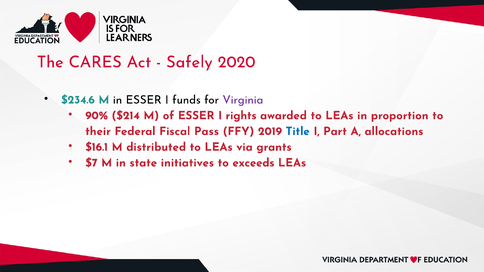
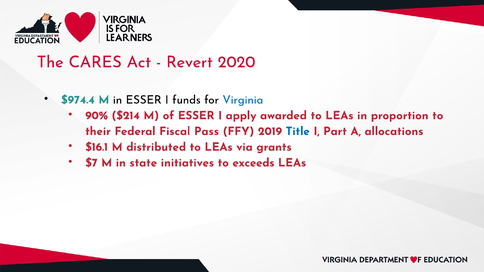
Safely: Safely -> Revert
$234.6: $234.6 -> $974.4
Virginia colour: purple -> blue
rights: rights -> apply
